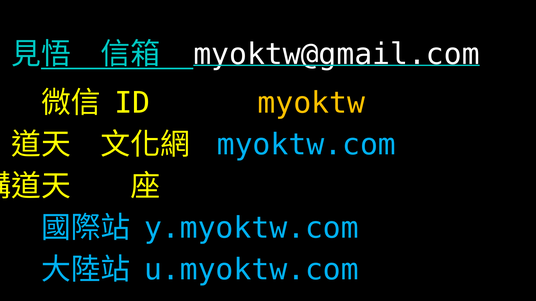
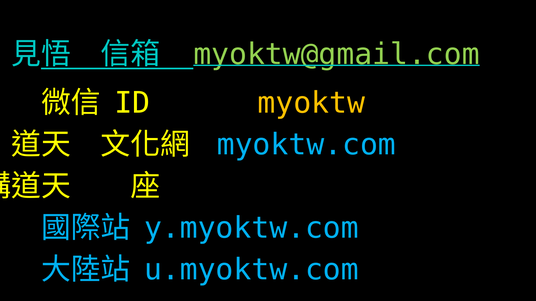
myoktw@gmail.com colour: white -> light green
